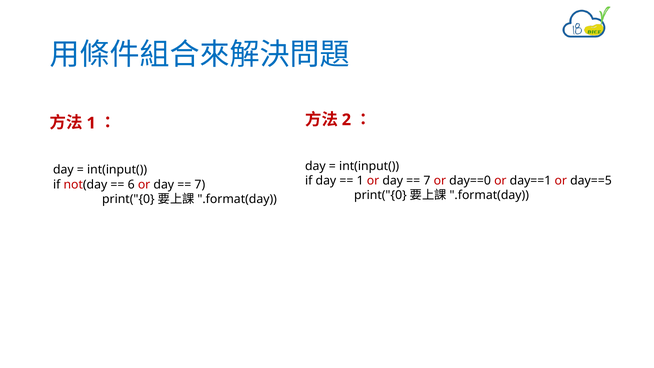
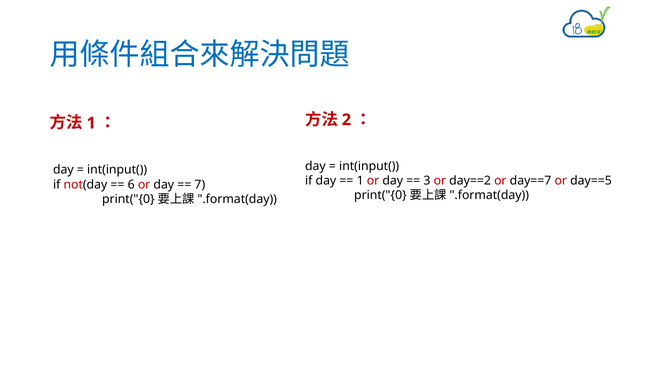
7 at (427, 181): 7 -> 3
day==0: day==0 -> day==2
day==1: day==1 -> day==7
